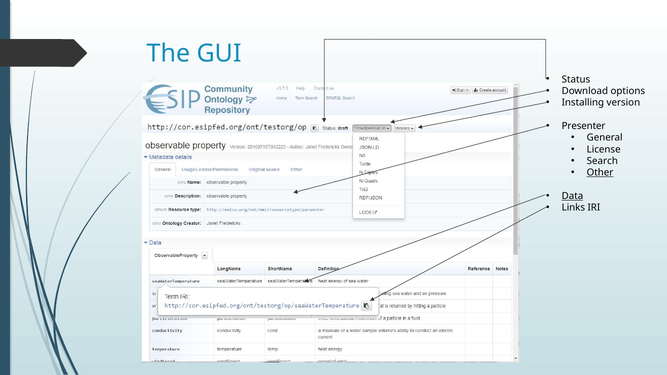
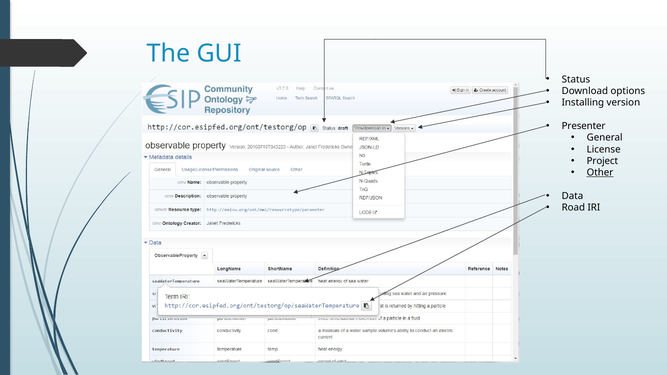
Search: Search -> Project
Data underline: present -> none
Links: Links -> Road
